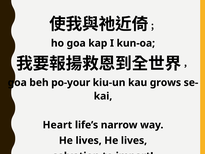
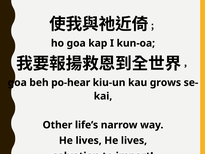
po-your: po-your -> po-hear
Heart: Heart -> Other
